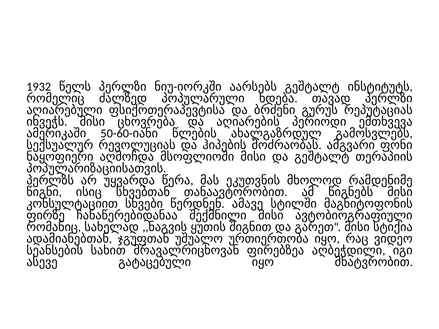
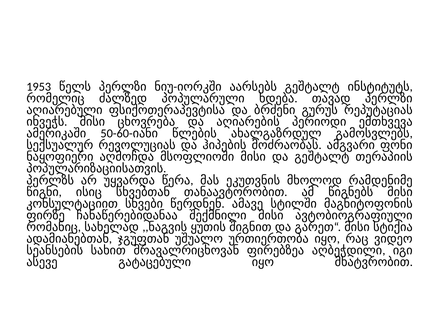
1932: 1932 -> 1953
